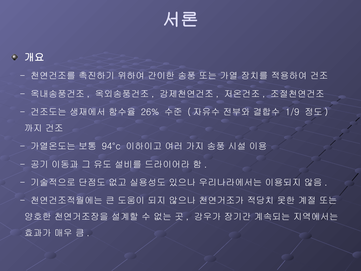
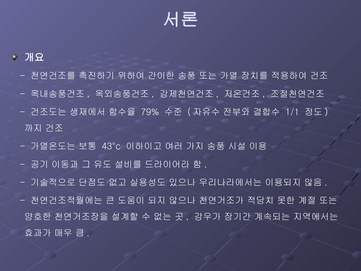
26%: 26% -> 79%
1/9: 1/9 -> 1/1
94°c: 94°c -> 43°c
